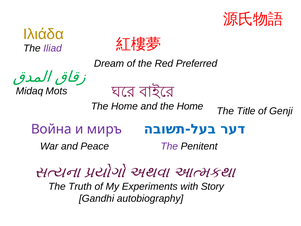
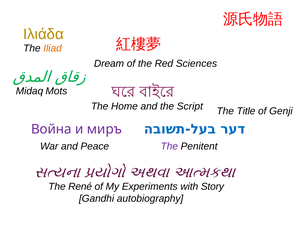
Iliad colour: purple -> orange
Preferred: Preferred -> Sciences
and the Home: Home -> Script
Truth: Truth -> René
